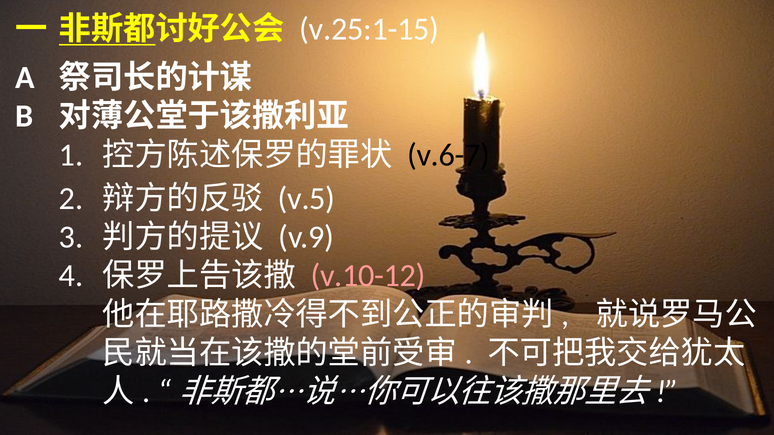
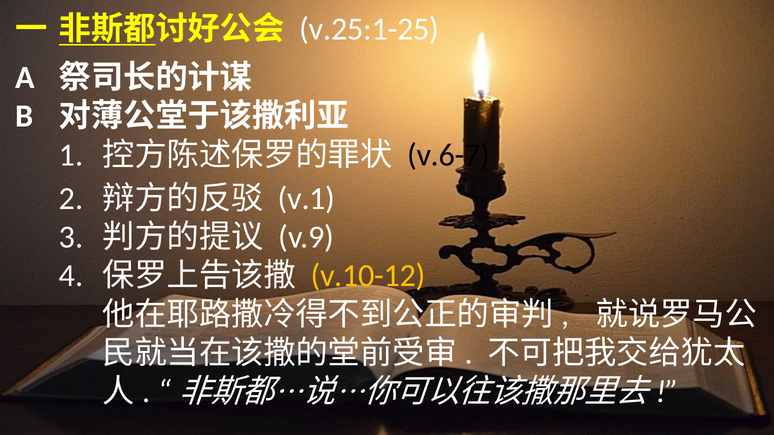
v.25:1-15: v.25:1-15 -> v.25:1-25
v.5: v.5 -> v.1
v.10-12 colour: pink -> yellow
